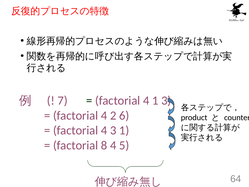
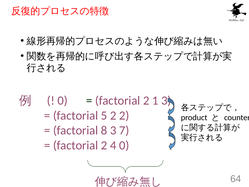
7 at (63, 100): 7 -> 0
4 at (146, 100): 4 -> 2
4 at (104, 115): 4 -> 5
2 6: 6 -> 2
4 at (104, 130): 4 -> 8
3 1: 1 -> 7
8 at (104, 145): 8 -> 2
4 5: 5 -> 0
